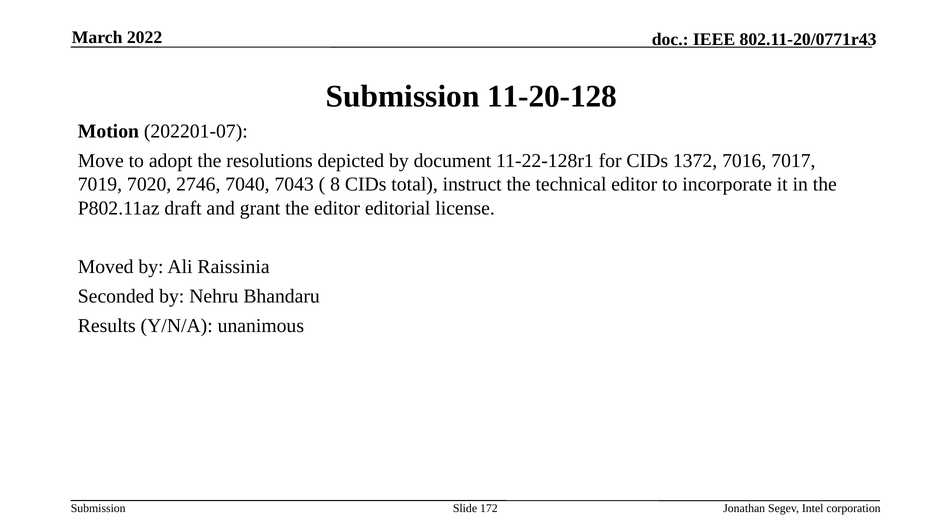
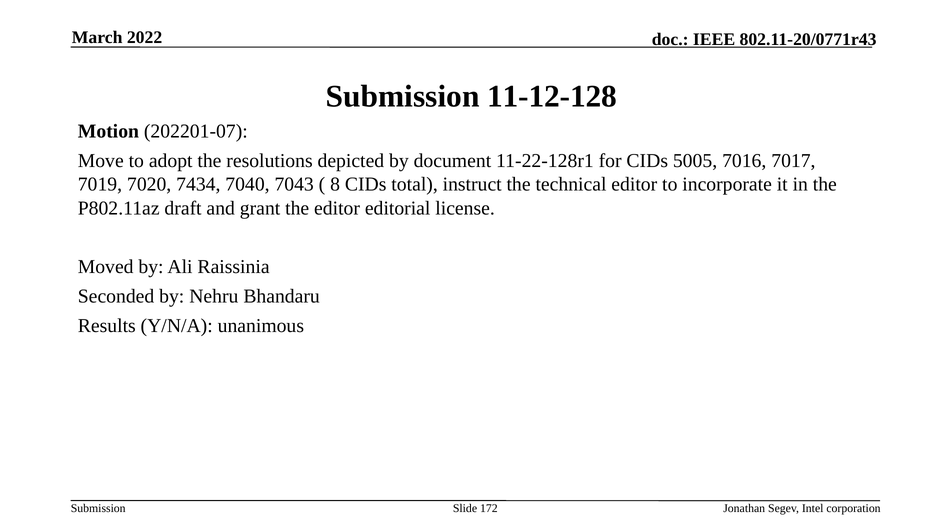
11-20-128: 11-20-128 -> 11-12-128
1372: 1372 -> 5005
2746: 2746 -> 7434
